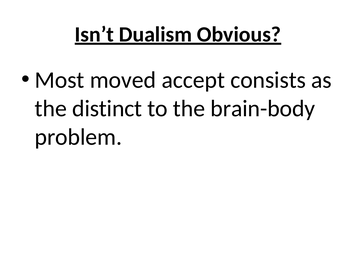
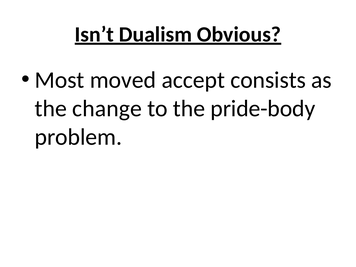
distinct: distinct -> change
brain-body: brain-body -> pride-body
